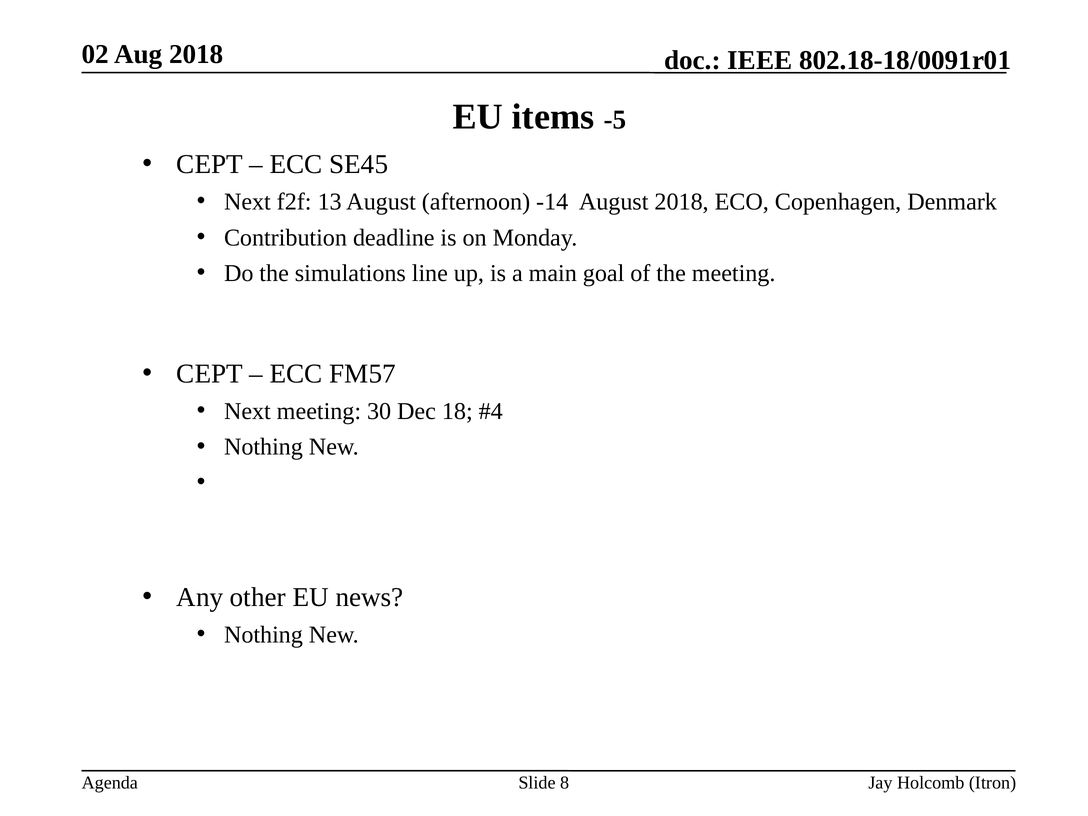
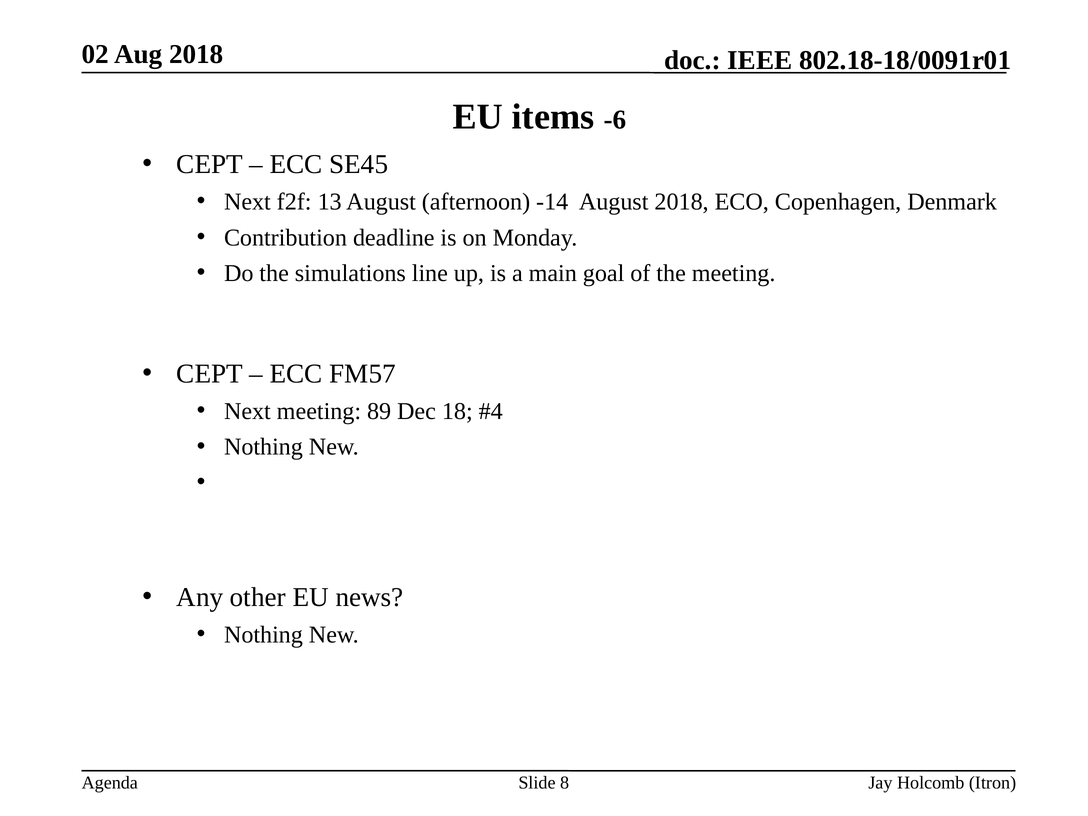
-5: -5 -> -6
30: 30 -> 89
